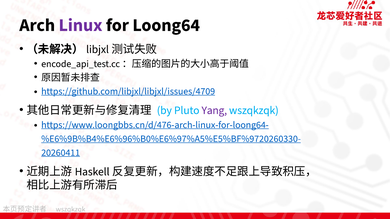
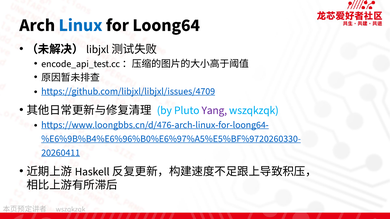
Linux colour: purple -> blue
